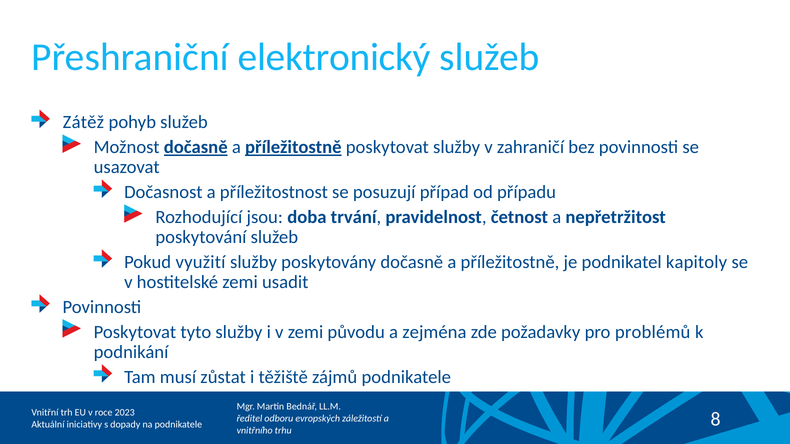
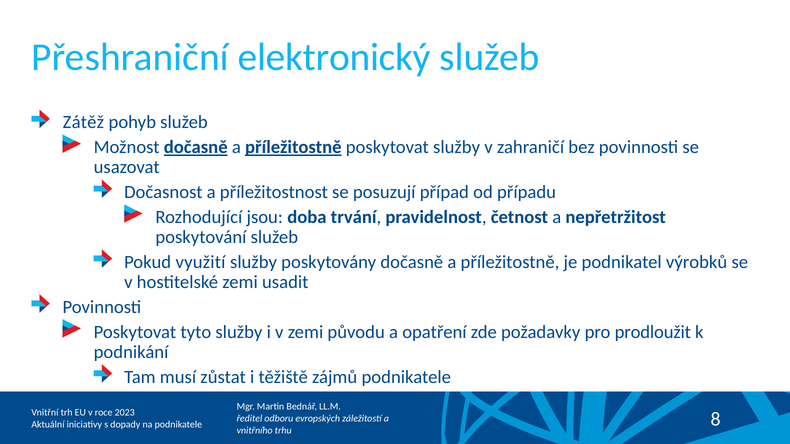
kapitoly: kapitoly -> výrobků
zejména: zejména -> opatření
problémů: problémů -> prodloužit
